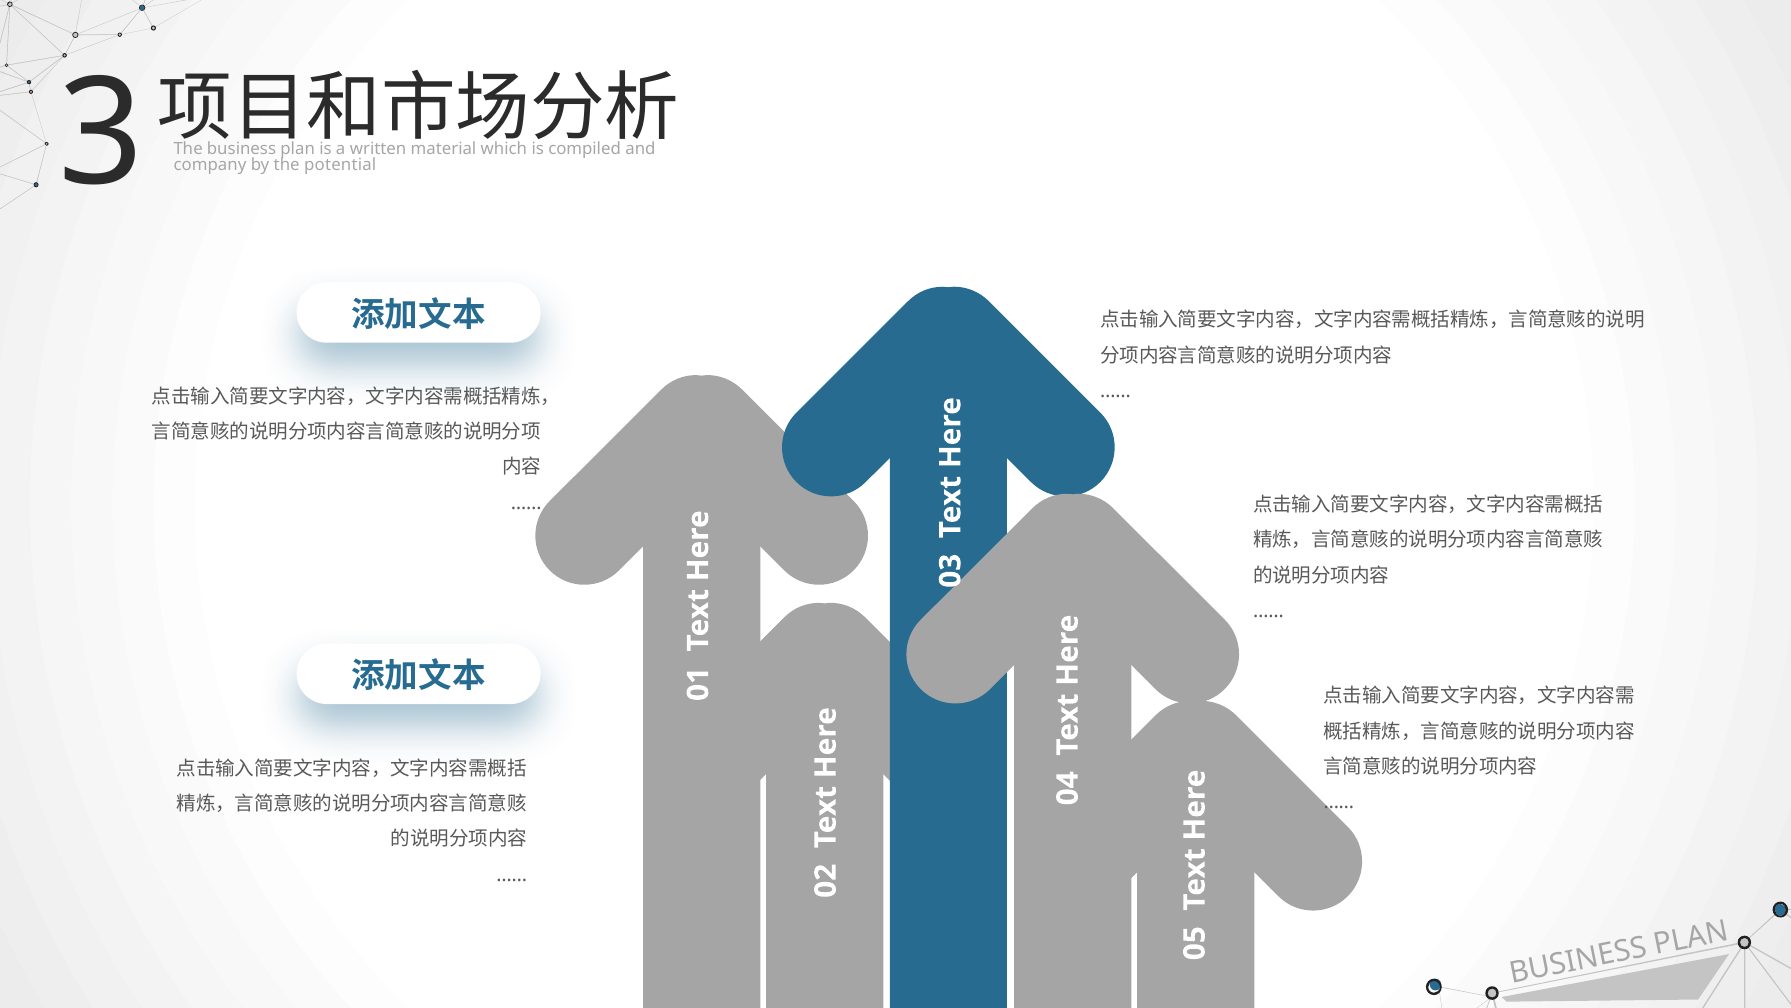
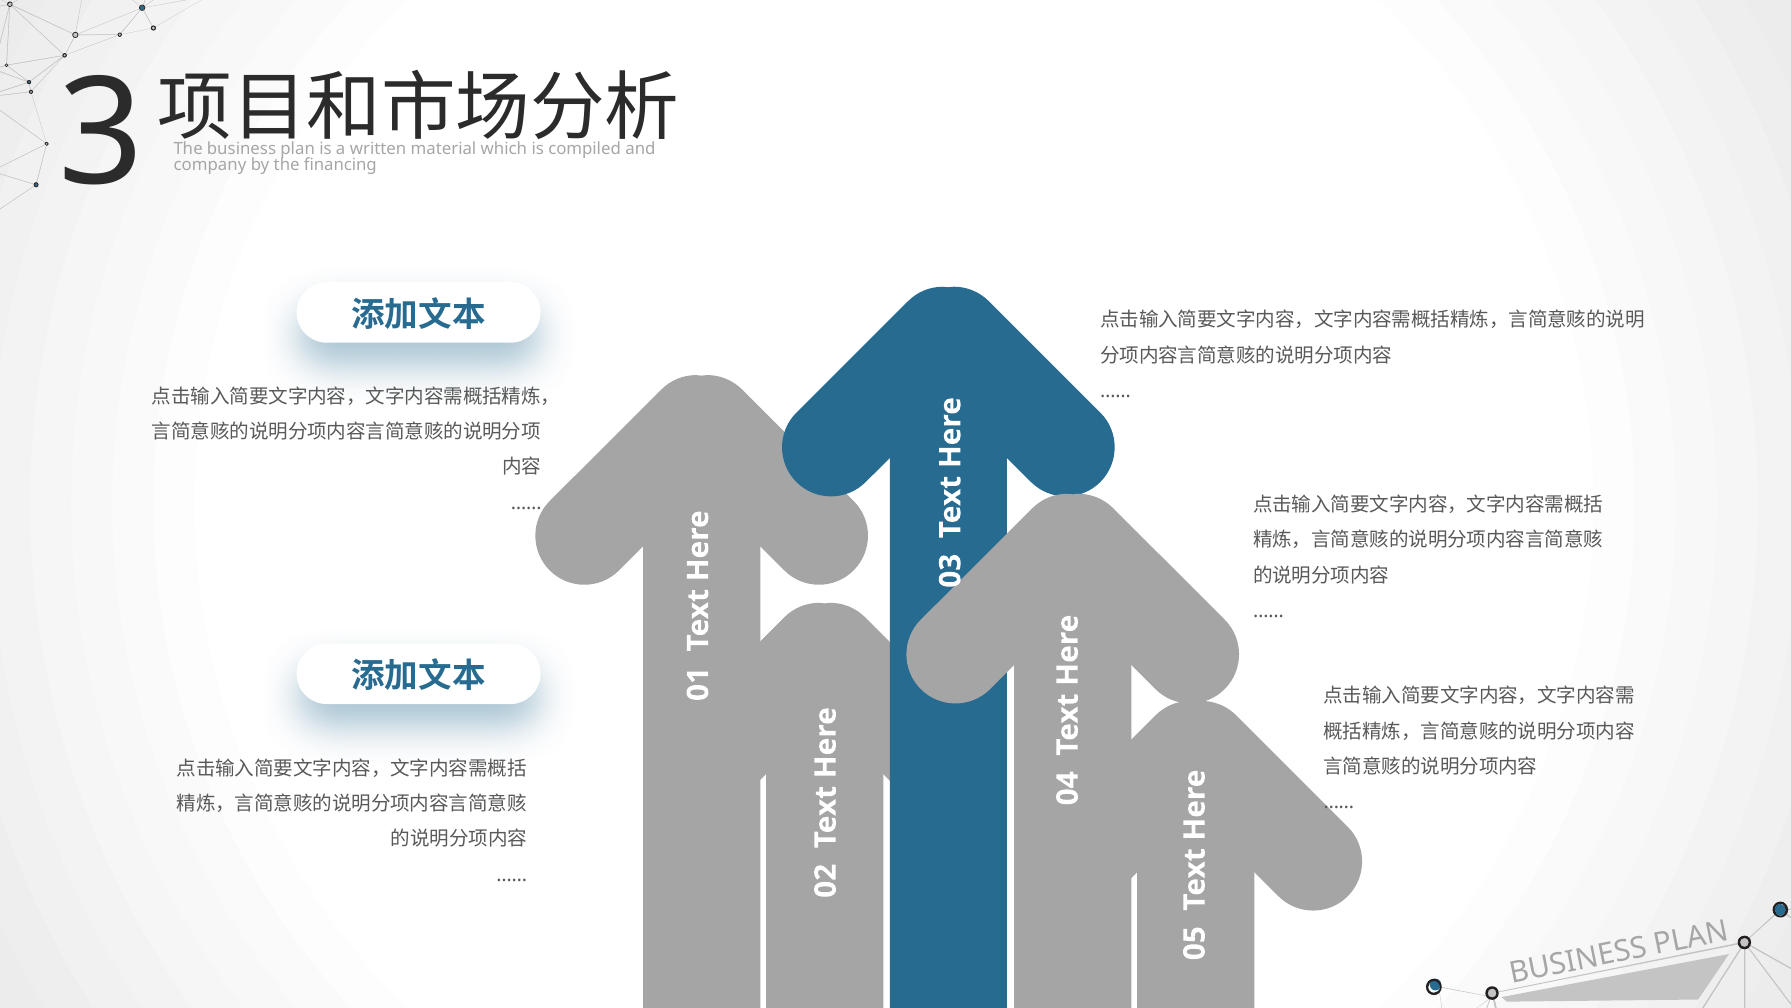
potential: potential -> financing
